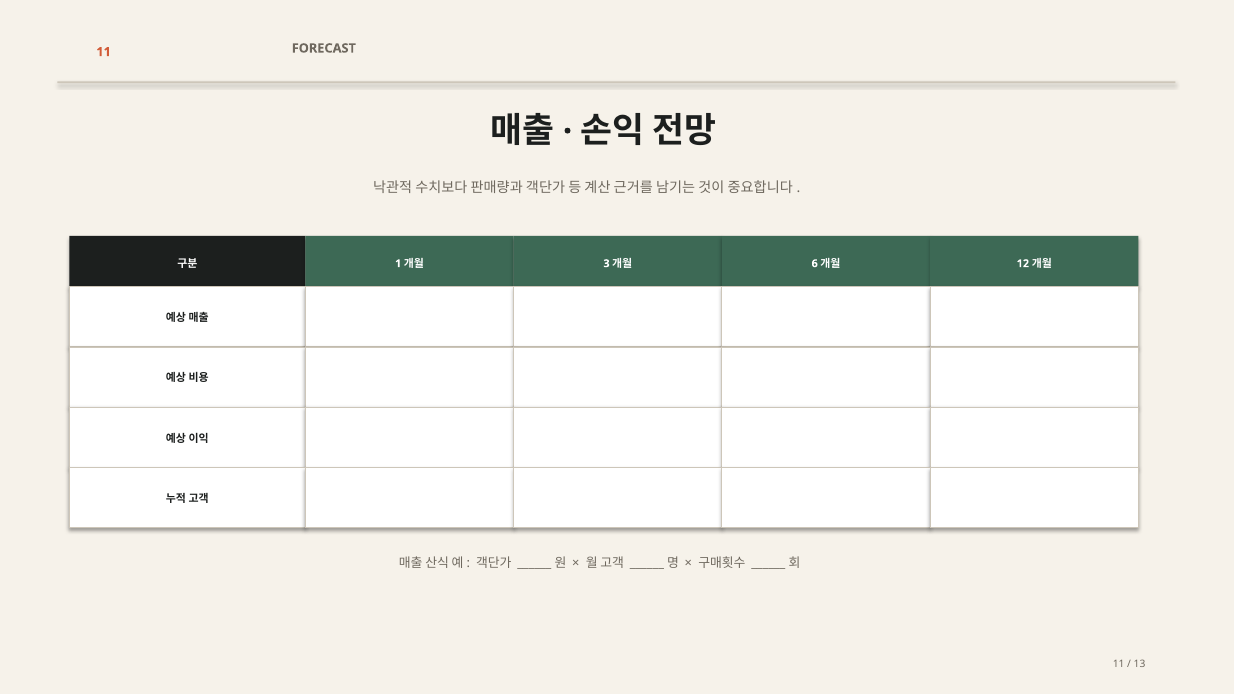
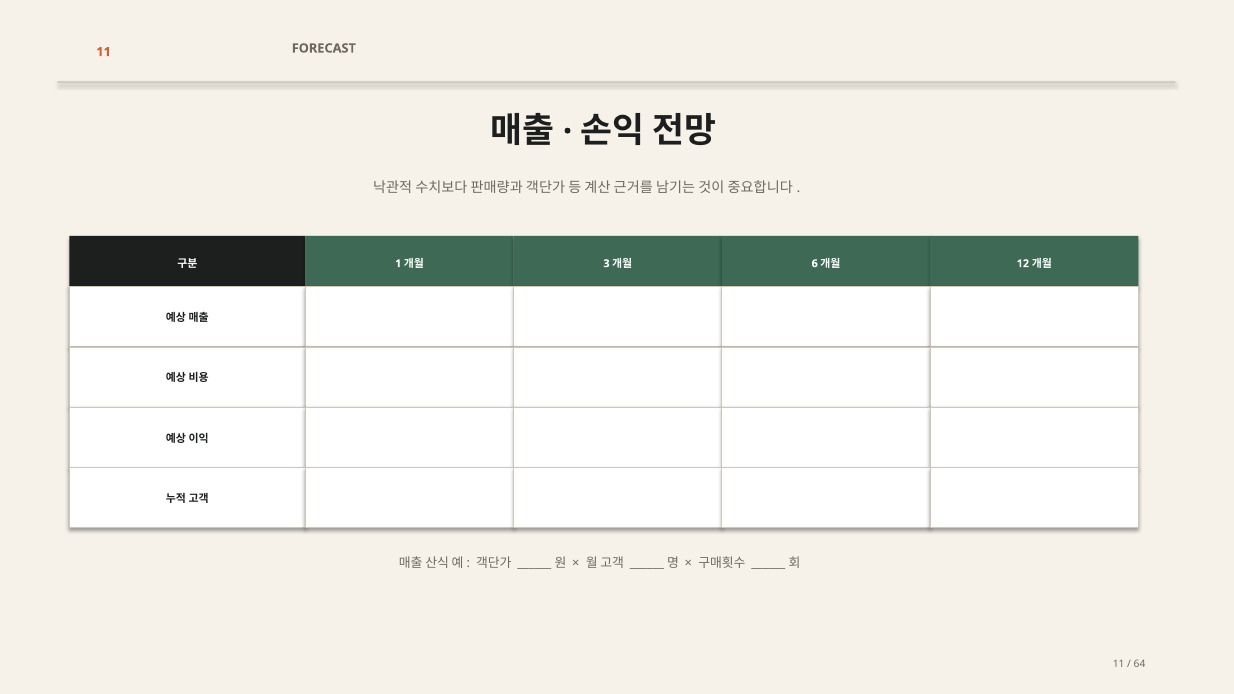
13: 13 -> 64
